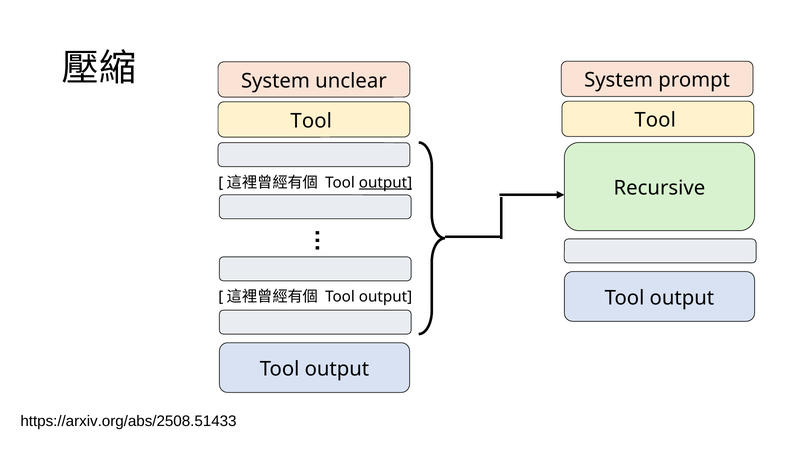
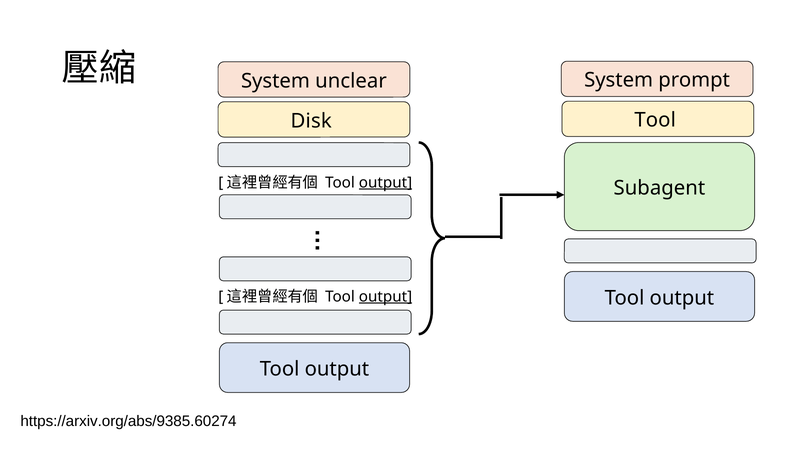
Tool at (311, 121): Tool -> Disk
Recursive: Recursive -> Subagent
output at (386, 296) underline: none -> present
https://arxiv.org/abs/2508.51433: https://arxiv.org/abs/2508.51433 -> https://arxiv.org/abs/9385.60274
